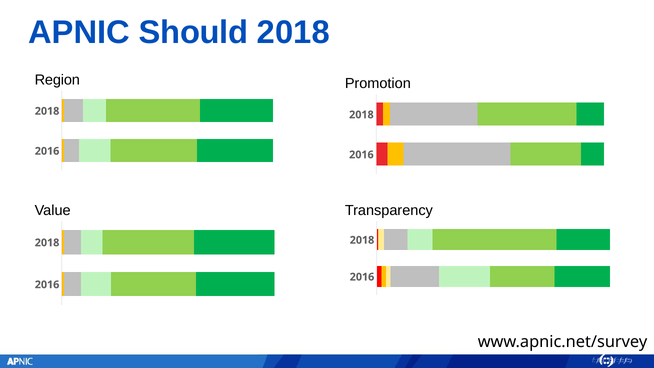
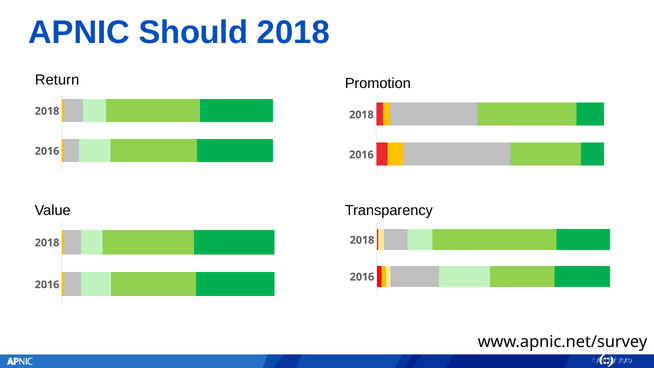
Region: Region -> Return
